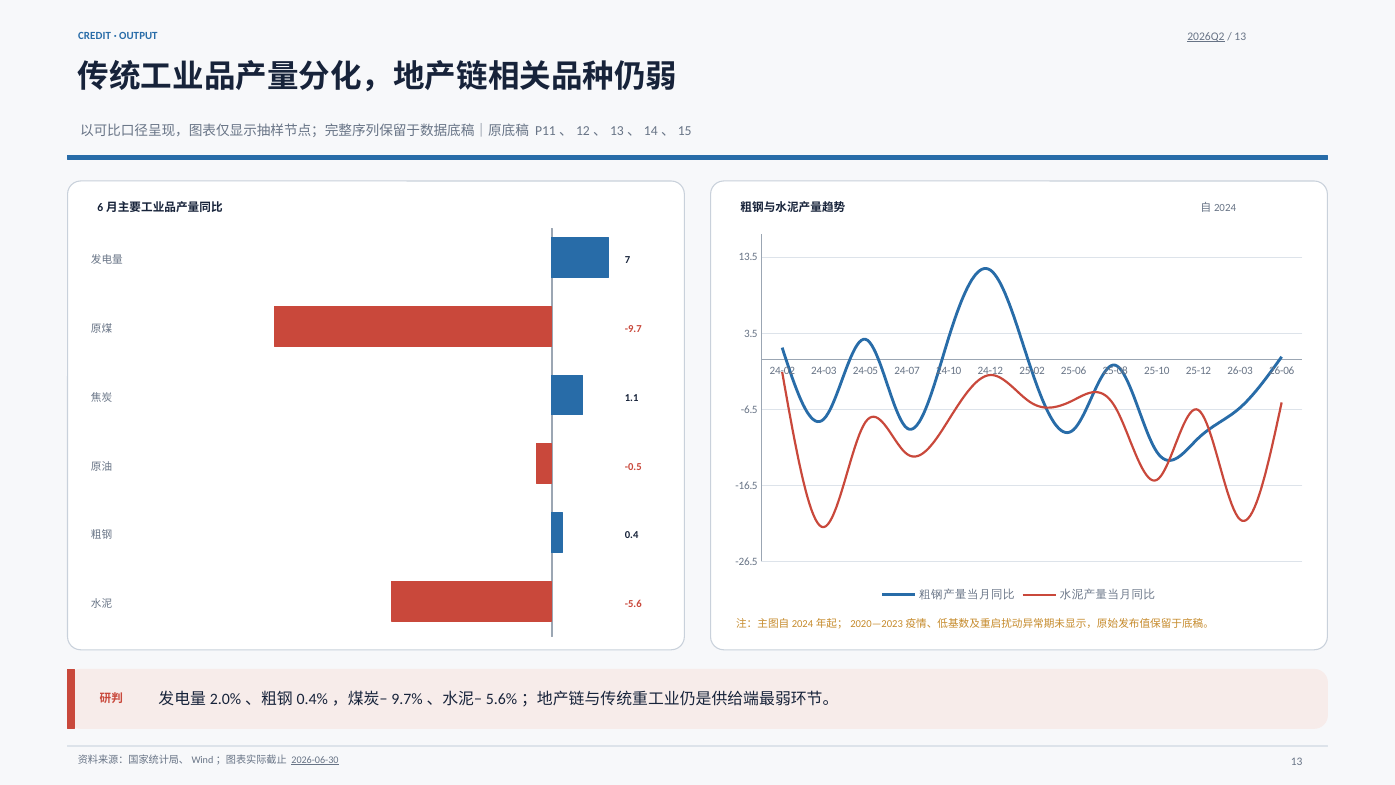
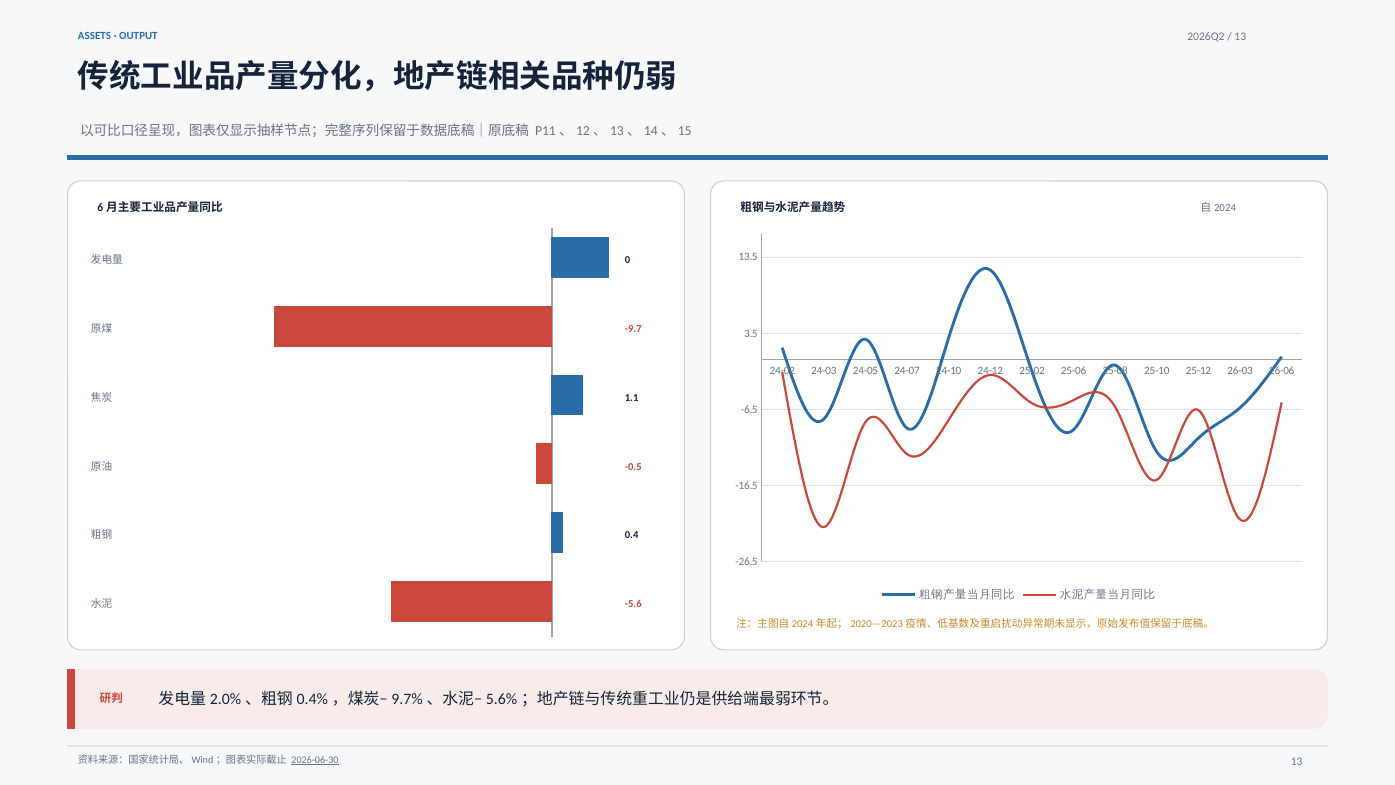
CREDIT: CREDIT -> ASSETS
2026Q2 underline: present -> none
7: 7 -> 0
